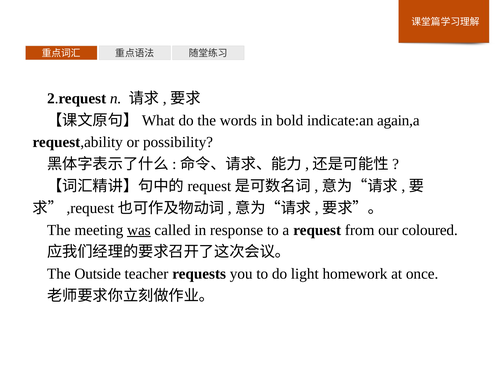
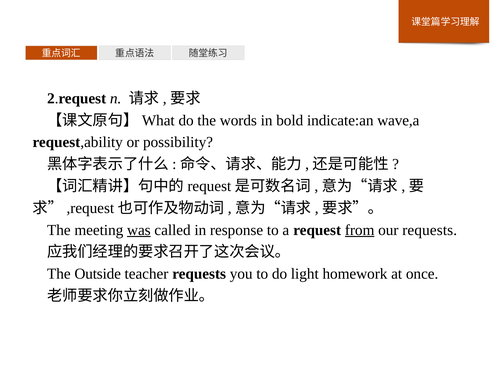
again,a: again,a -> wave,a
from underline: none -> present
our coloured: coloured -> requests
